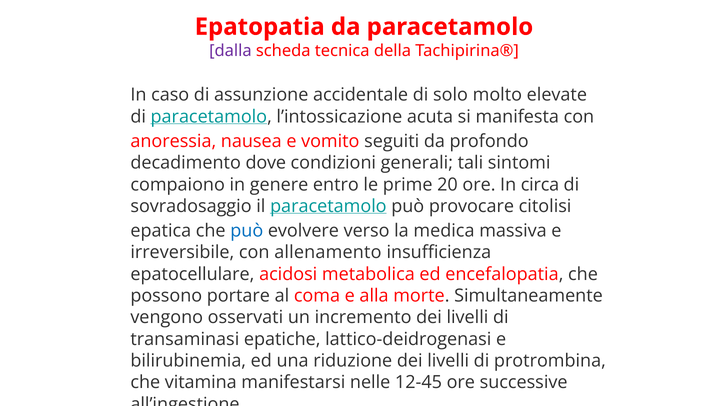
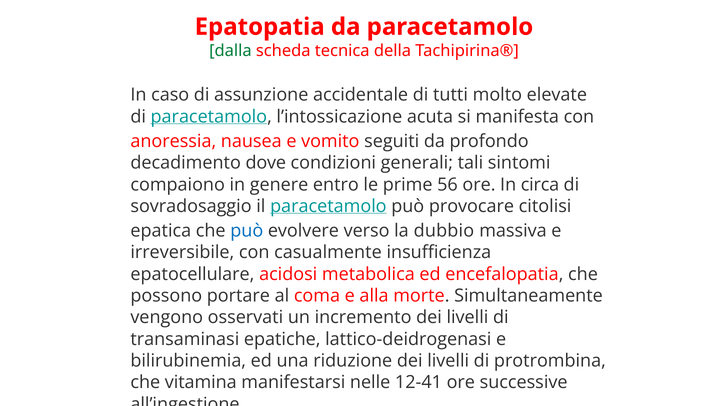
dalla colour: purple -> green
solo: solo -> tutti
20: 20 -> 56
medica: medica -> dubbio
allenamento: allenamento -> casualmente
12-45: 12-45 -> 12-41
